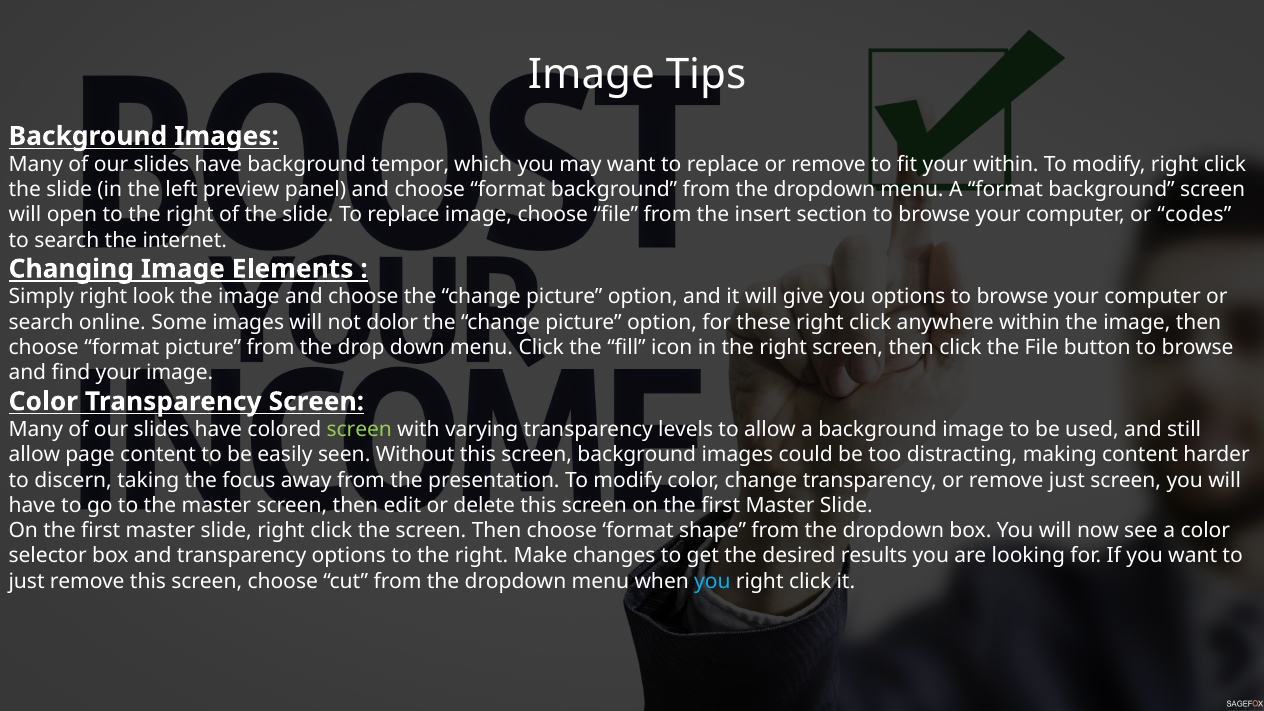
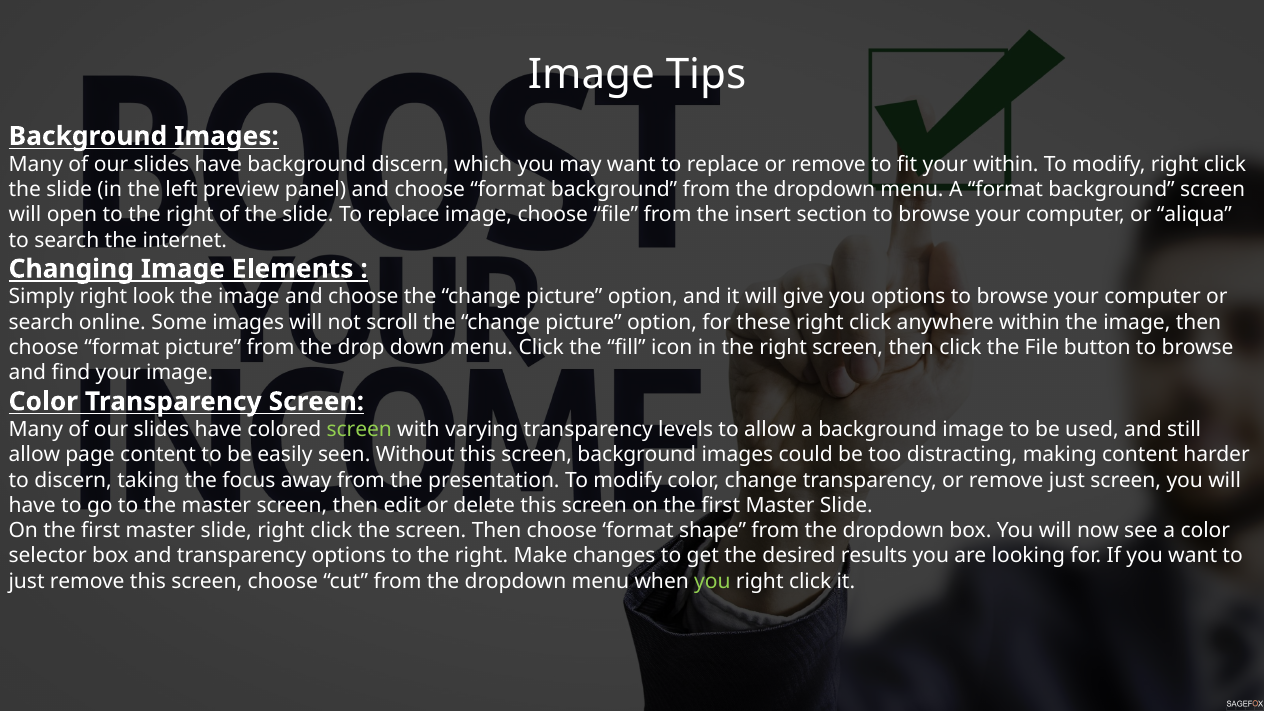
background tempor: tempor -> discern
codes: codes -> aliqua
dolor: dolor -> scroll
you at (712, 581) colour: light blue -> light green
